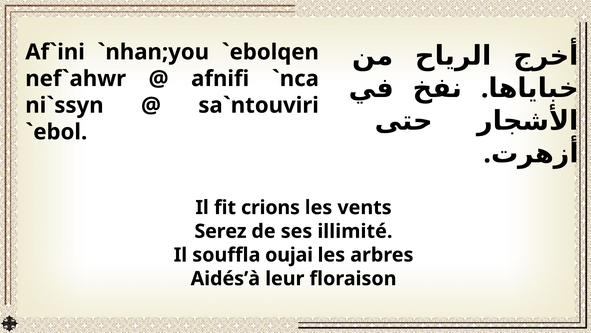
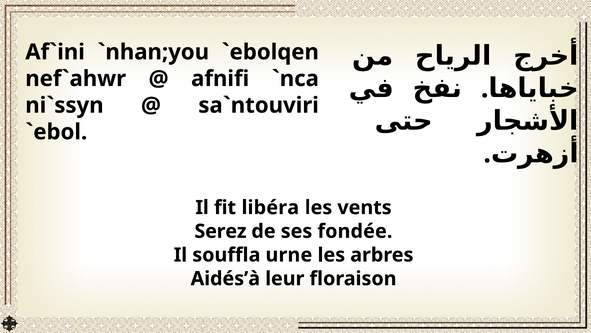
crions: crions -> libéra
illimité: illimité -> fondée
oujai: oujai -> urne
